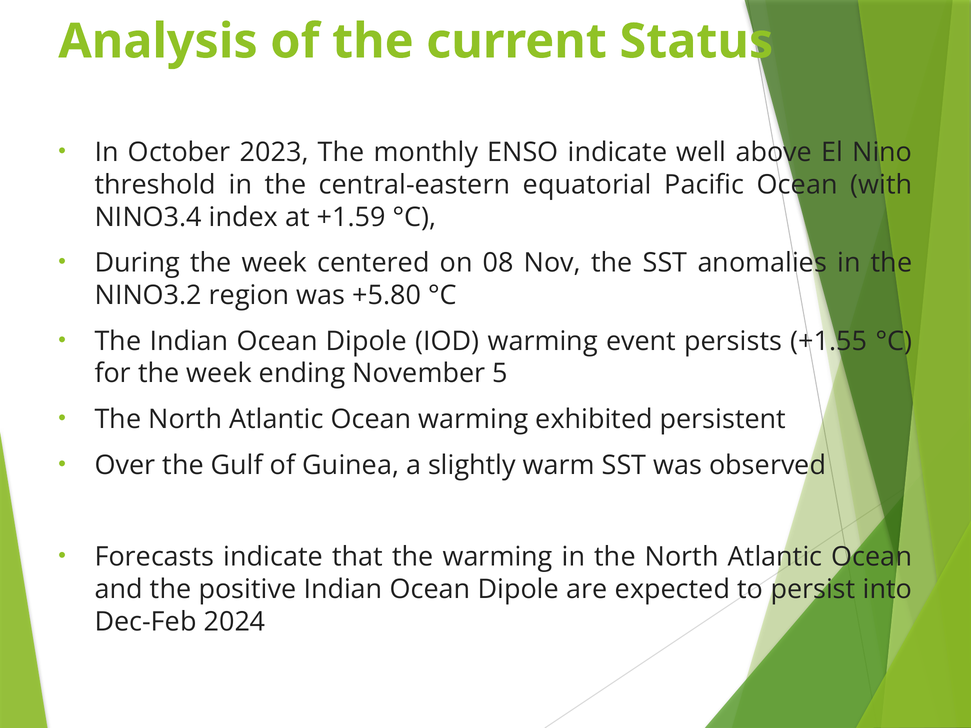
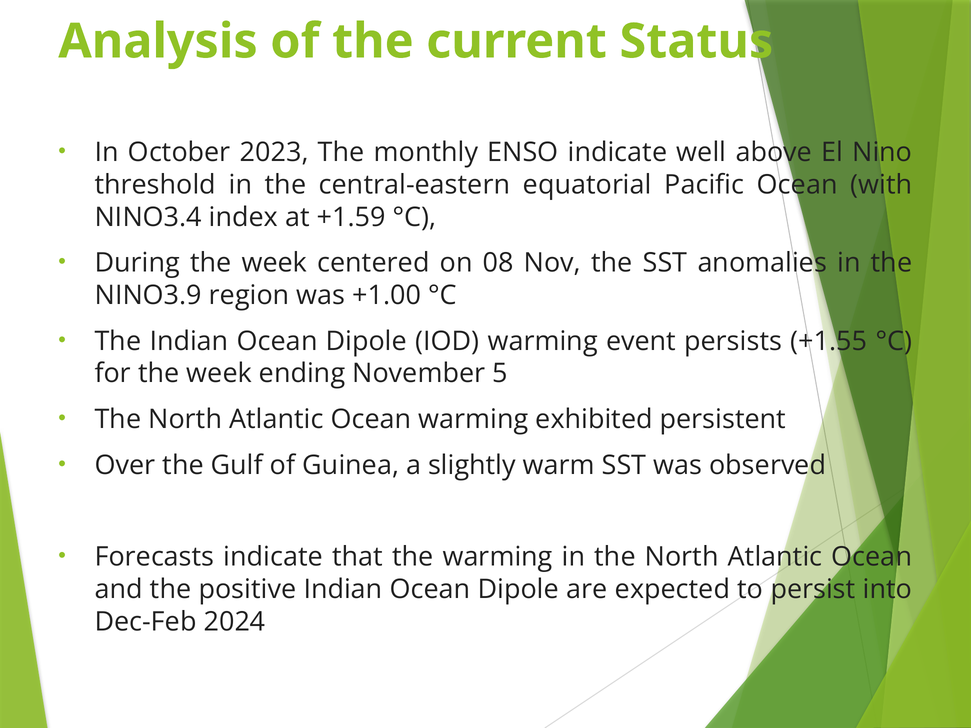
NINO3.2: NINO3.2 -> NINO3.9
+5.80: +5.80 -> +1.00
